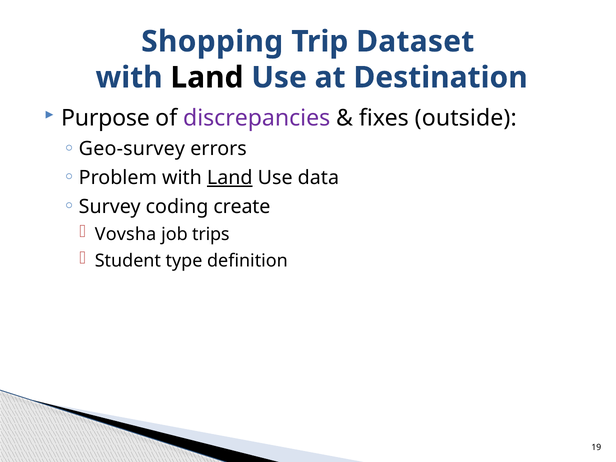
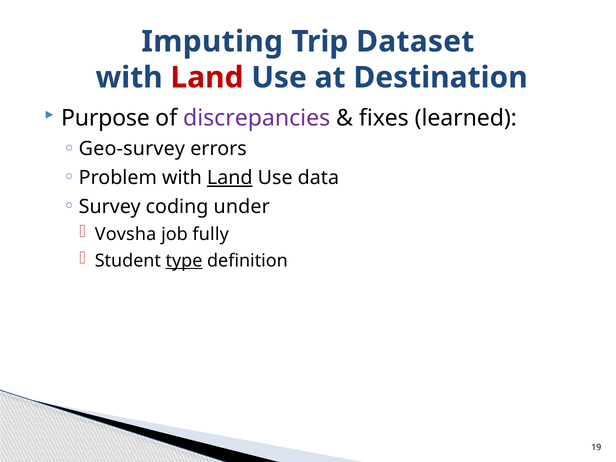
Shopping: Shopping -> Imputing
Land at (207, 78) colour: black -> red
outside: outside -> learned
create: create -> under
trips: trips -> fully
type underline: none -> present
